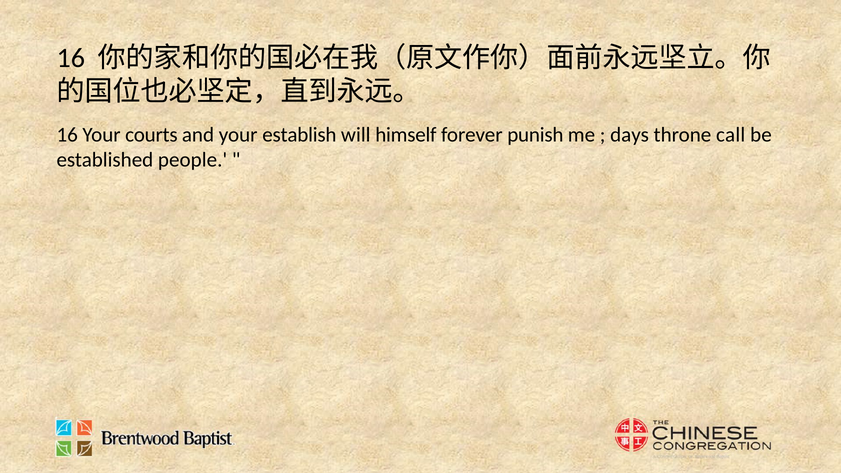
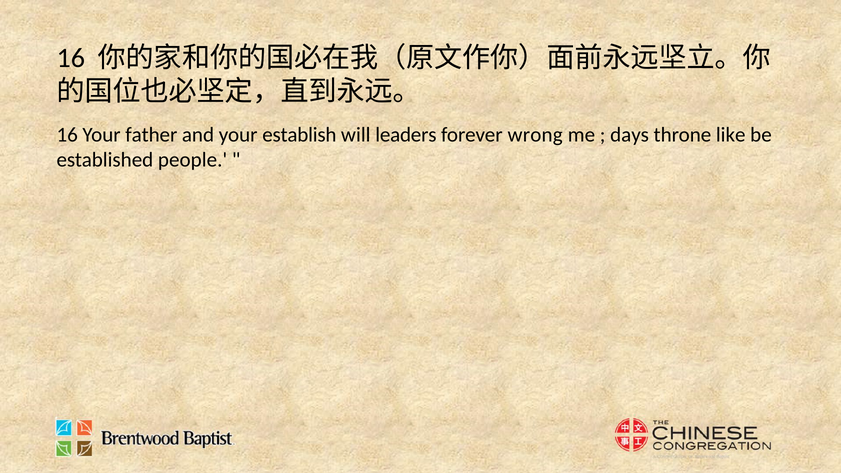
courts: courts -> father
himself: himself -> leaders
punish: punish -> wrong
call: call -> like
